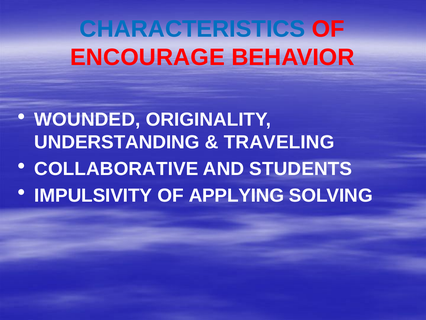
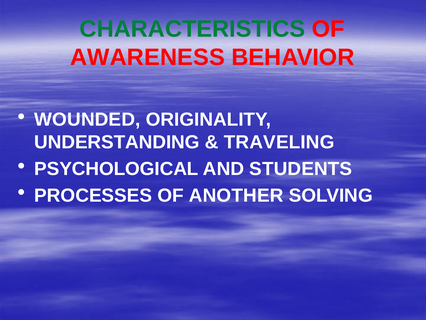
CHARACTERISTICS colour: blue -> green
ENCOURAGE: ENCOURAGE -> AWARENESS
COLLABORATIVE: COLLABORATIVE -> PSYCHOLOGICAL
IMPULSIVITY: IMPULSIVITY -> PROCESSES
APPLYING: APPLYING -> ANOTHER
